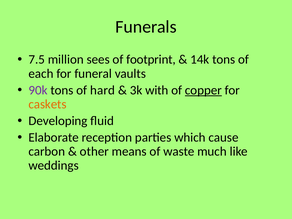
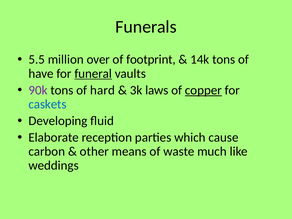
7.5: 7.5 -> 5.5
sees: sees -> over
each: each -> have
funeral underline: none -> present
with: with -> laws
caskets colour: orange -> blue
